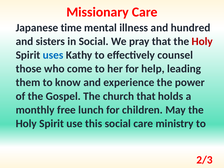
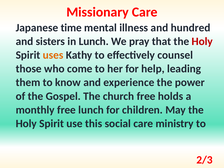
in Social: Social -> Lunch
uses colour: blue -> orange
church that: that -> free
